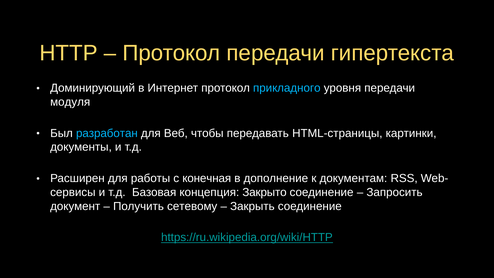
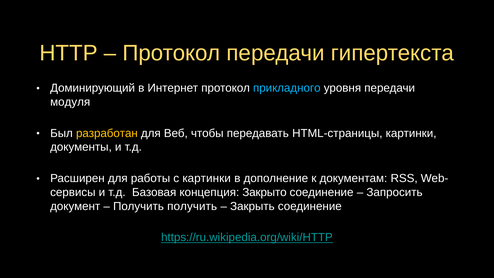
разработан colour: light blue -> yellow
с конечная: конечная -> картинки
Получить сетевому: сетевому -> получить
